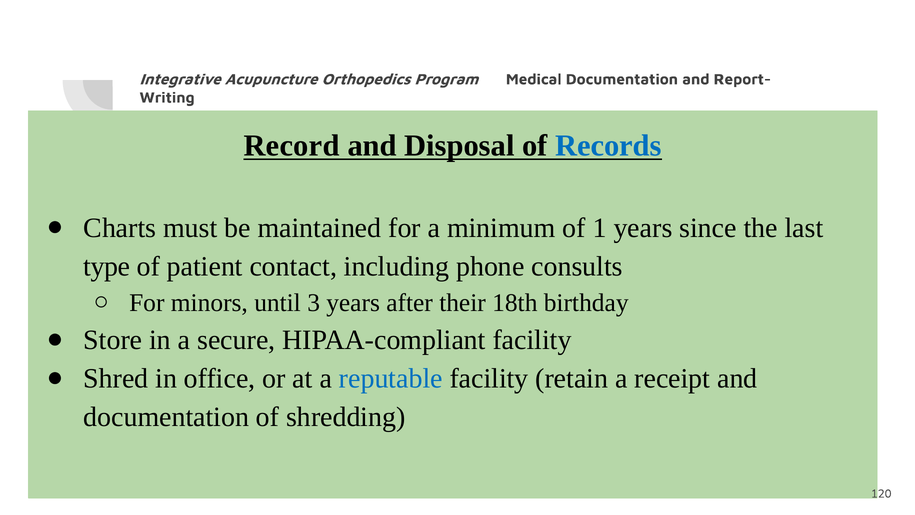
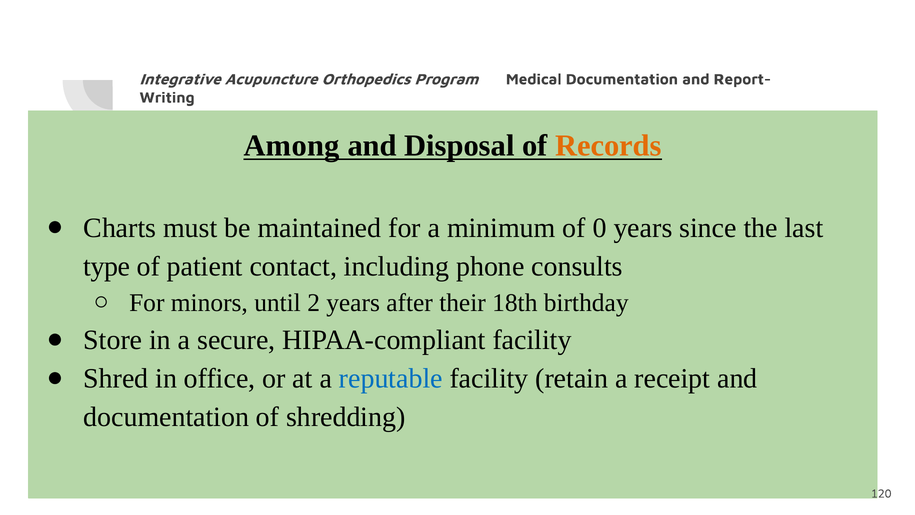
Record: Record -> Among
Records colour: blue -> orange
1: 1 -> 0
3: 3 -> 2
